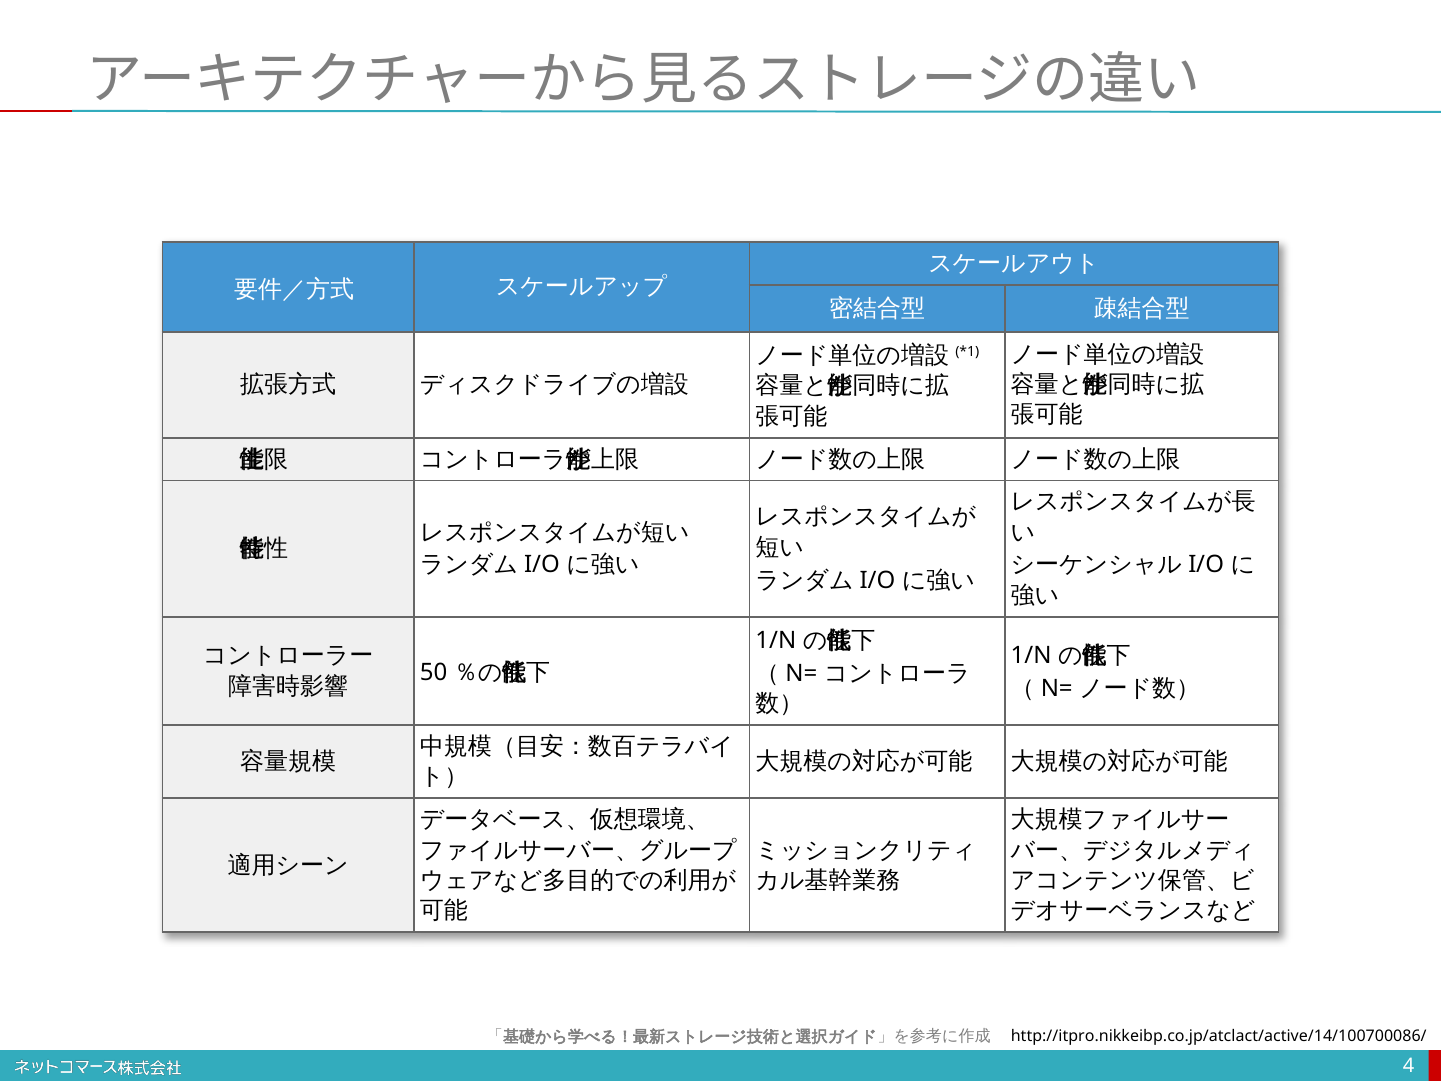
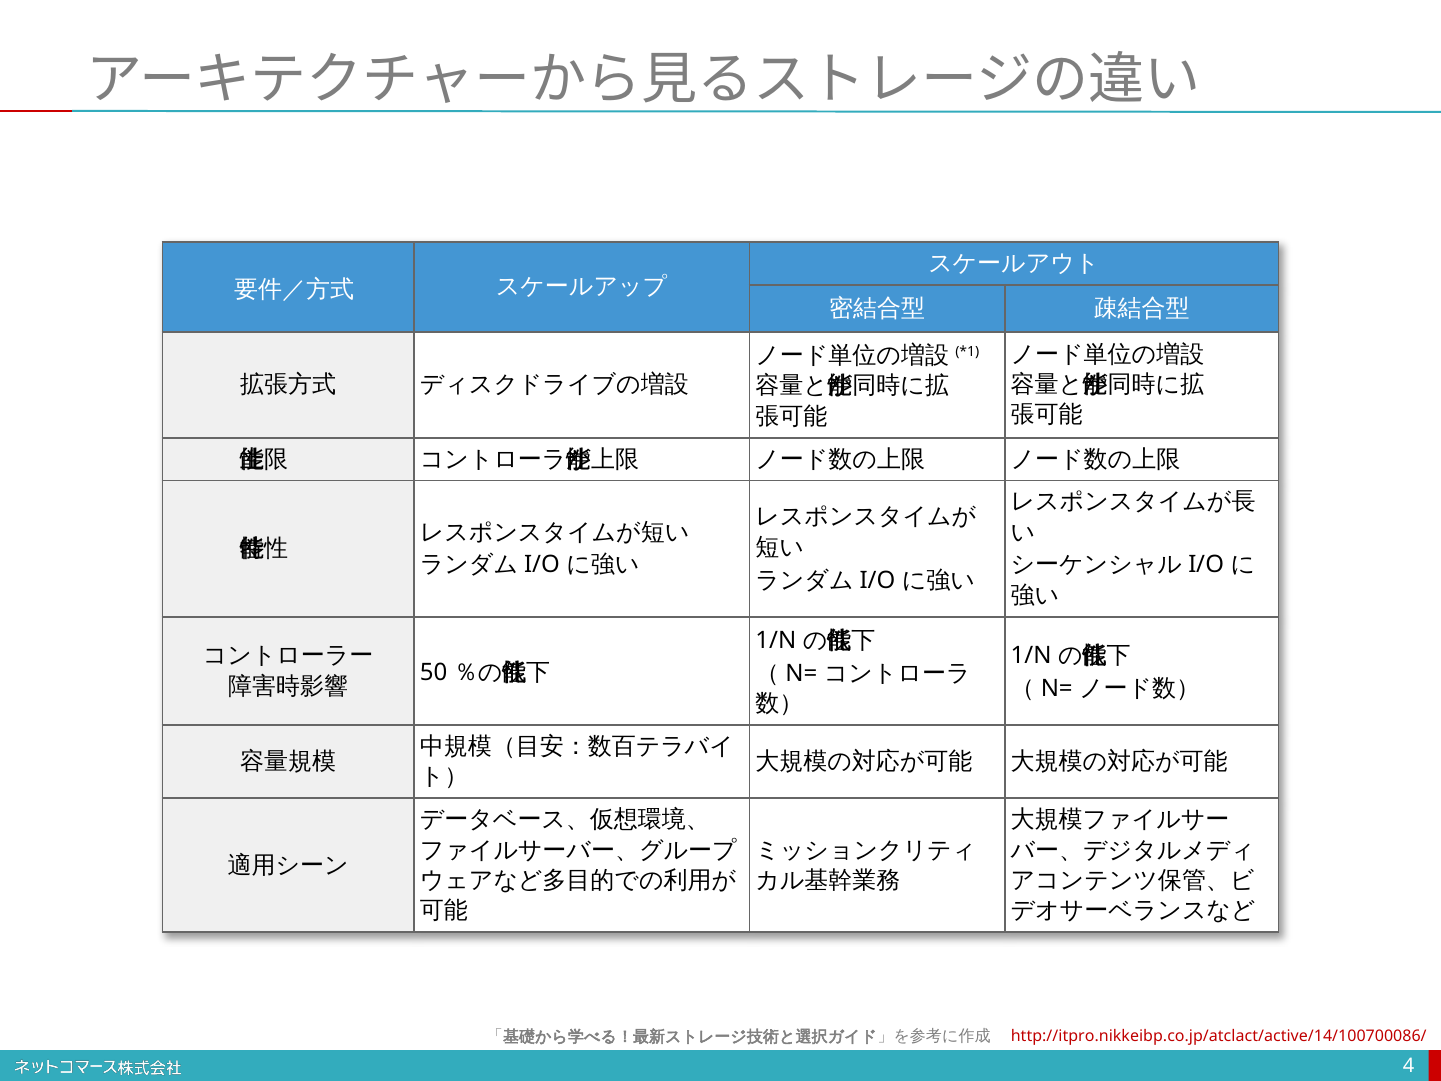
http://itpro.nikkeibp.co.jp/atclact/active/14/100700086/ colour: black -> red
